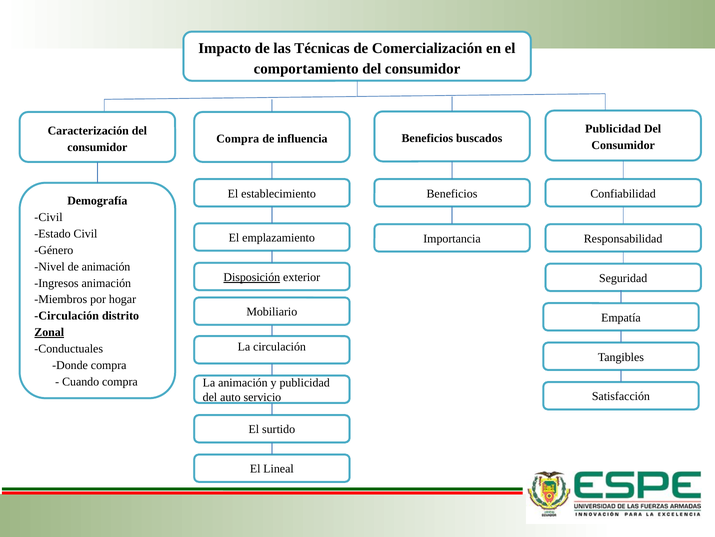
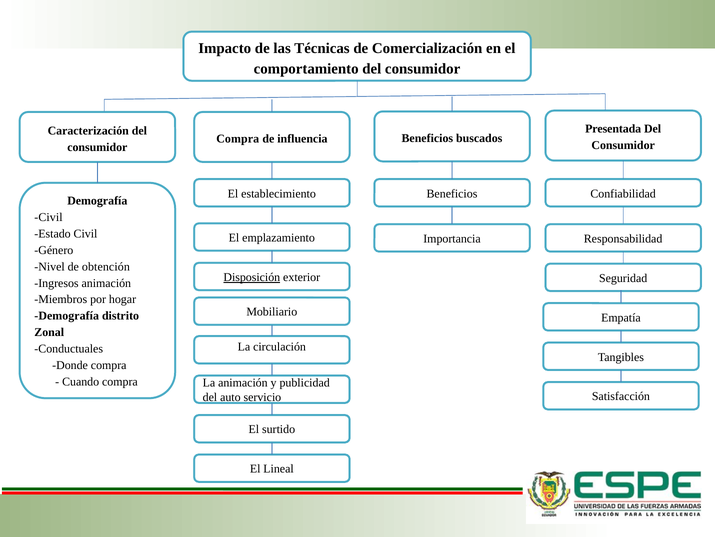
Publicidad at (613, 129): Publicidad -> Presentada
de animación: animación -> obtención
Circulación at (67, 316): Circulación -> Demografía
Zonal underline: present -> none
